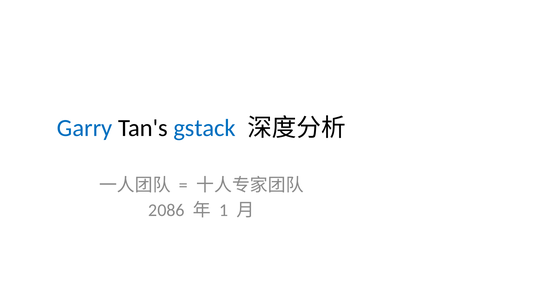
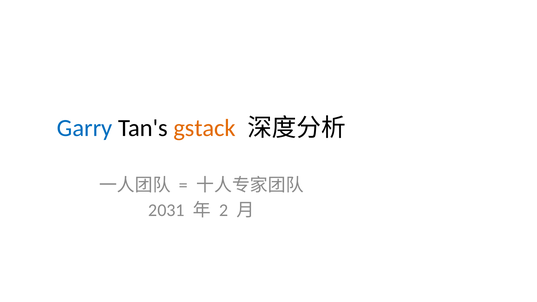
gstack colour: blue -> orange
2086: 2086 -> 2031
1: 1 -> 2
